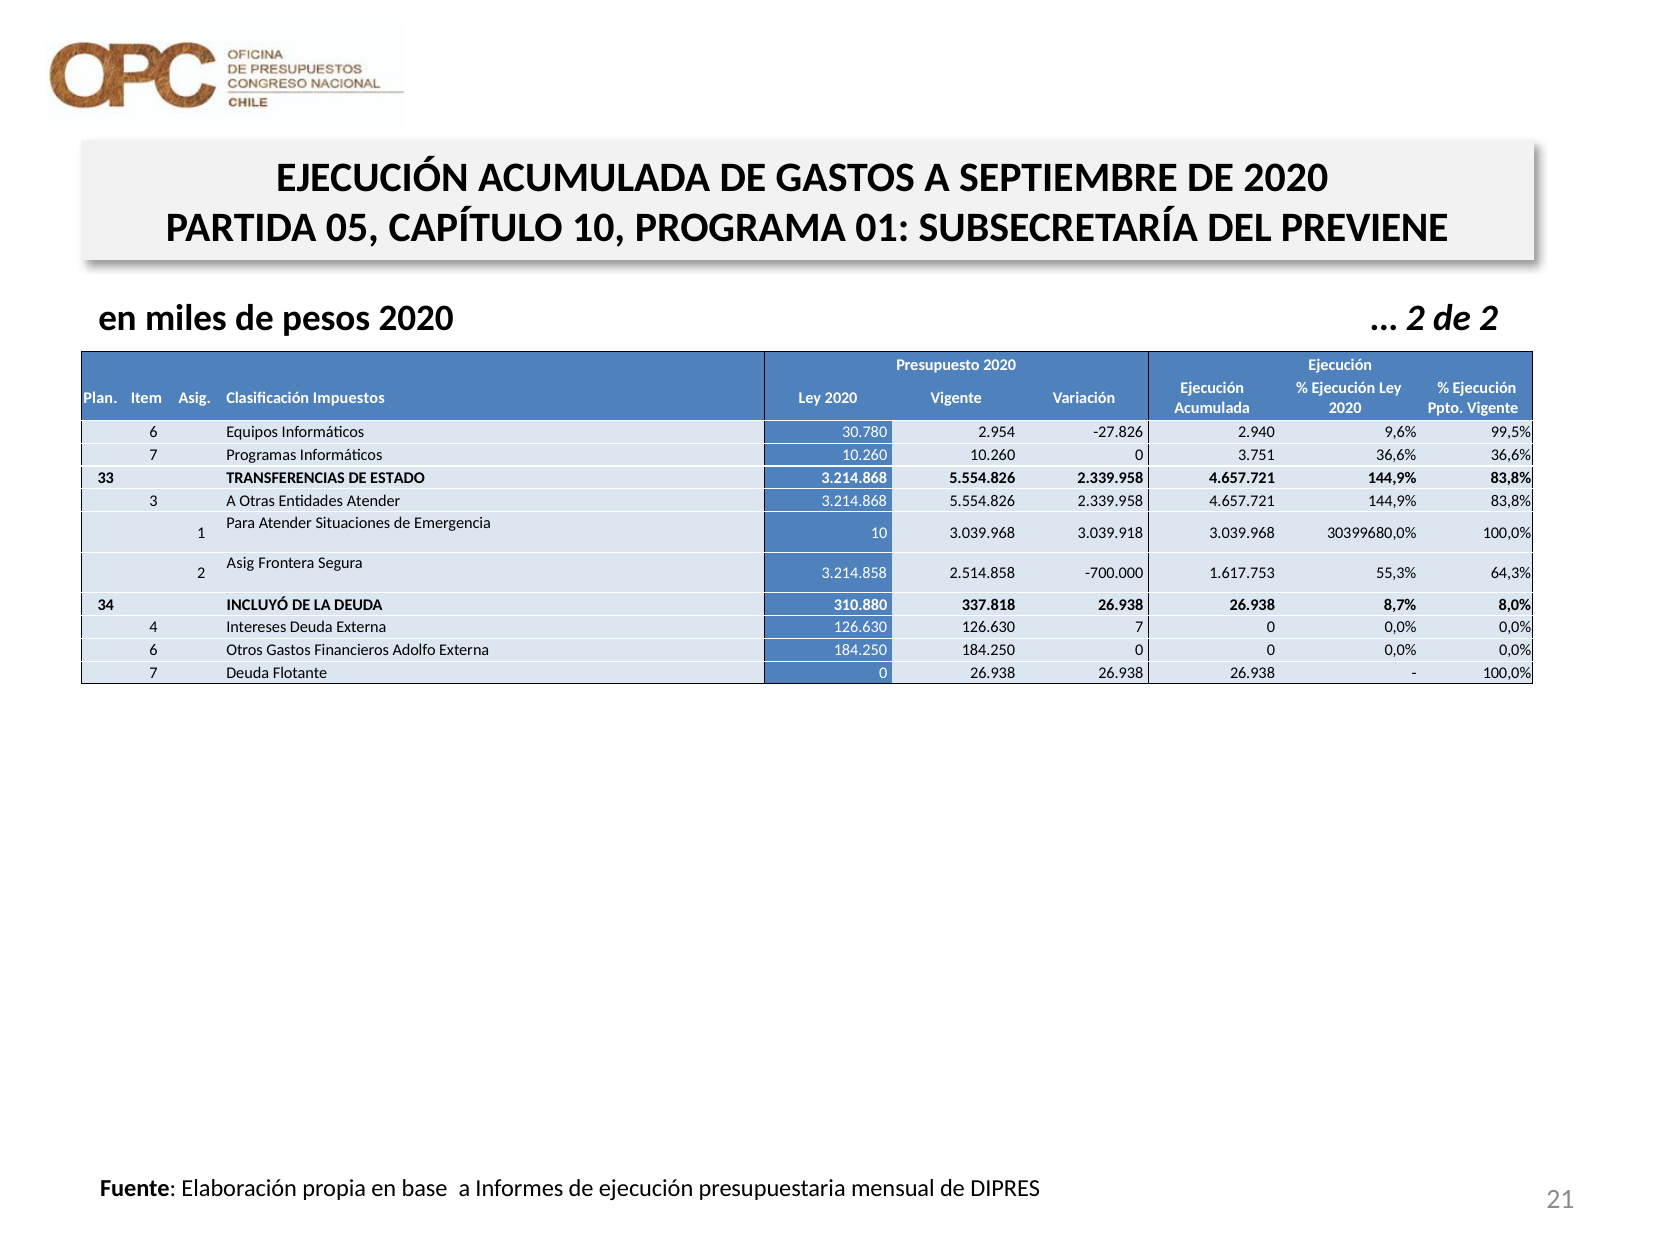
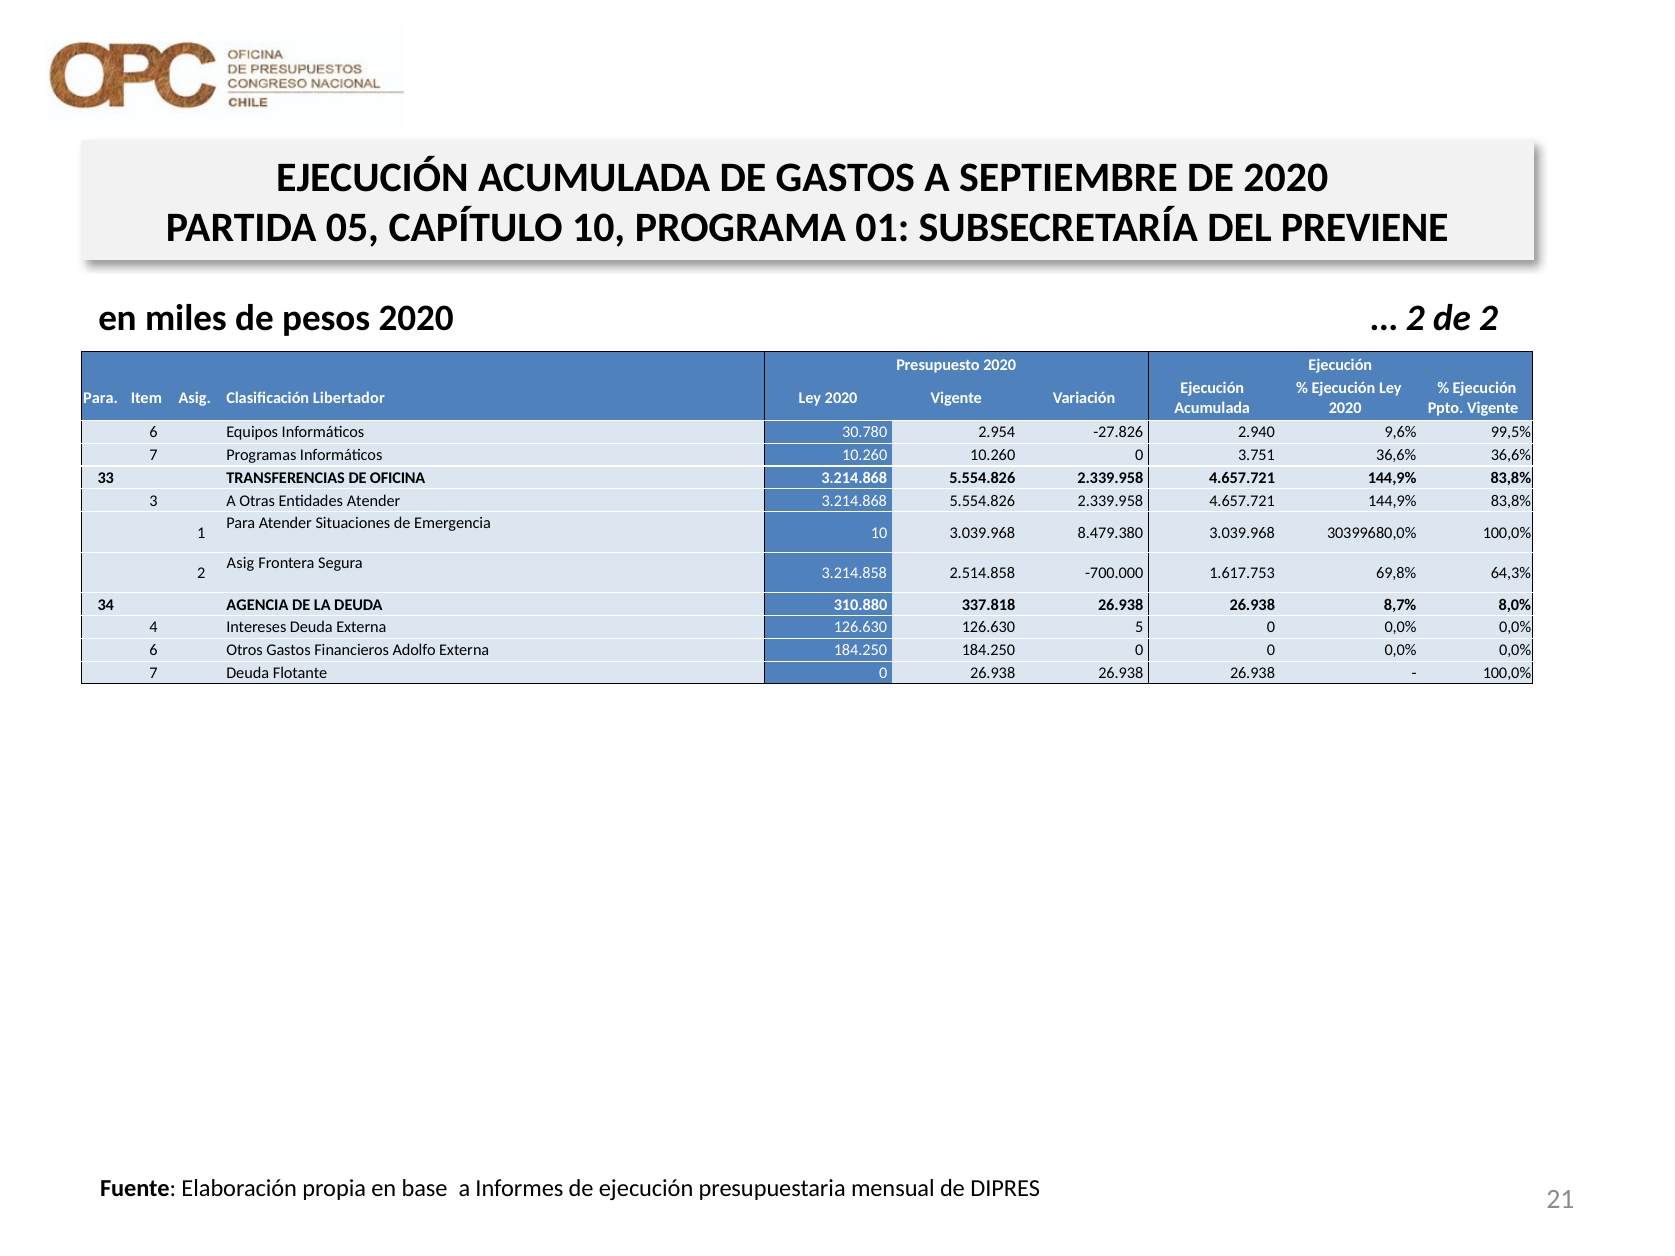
Plan at (101, 398): Plan -> Para
Impuestos: Impuestos -> Libertador
ESTADO: ESTADO -> OFICINA
3.039.918: 3.039.918 -> 8.479.380
55,3%: 55,3% -> 69,8%
INCLUYÓ: INCLUYÓ -> AGENCIA
126.630 7: 7 -> 5
